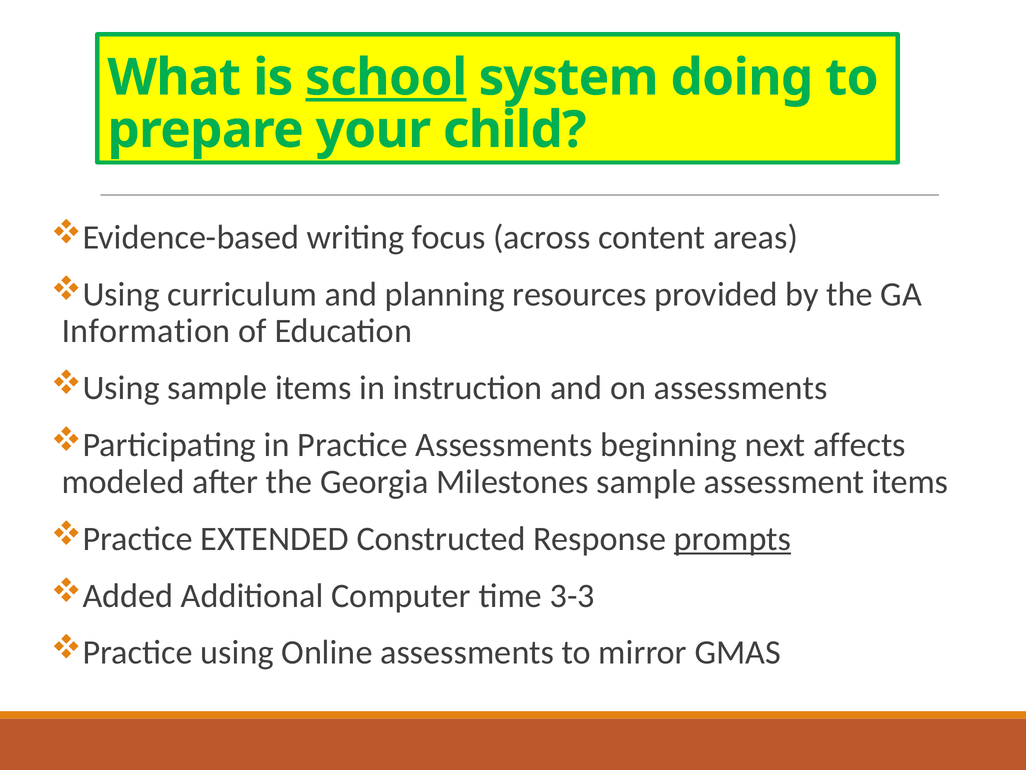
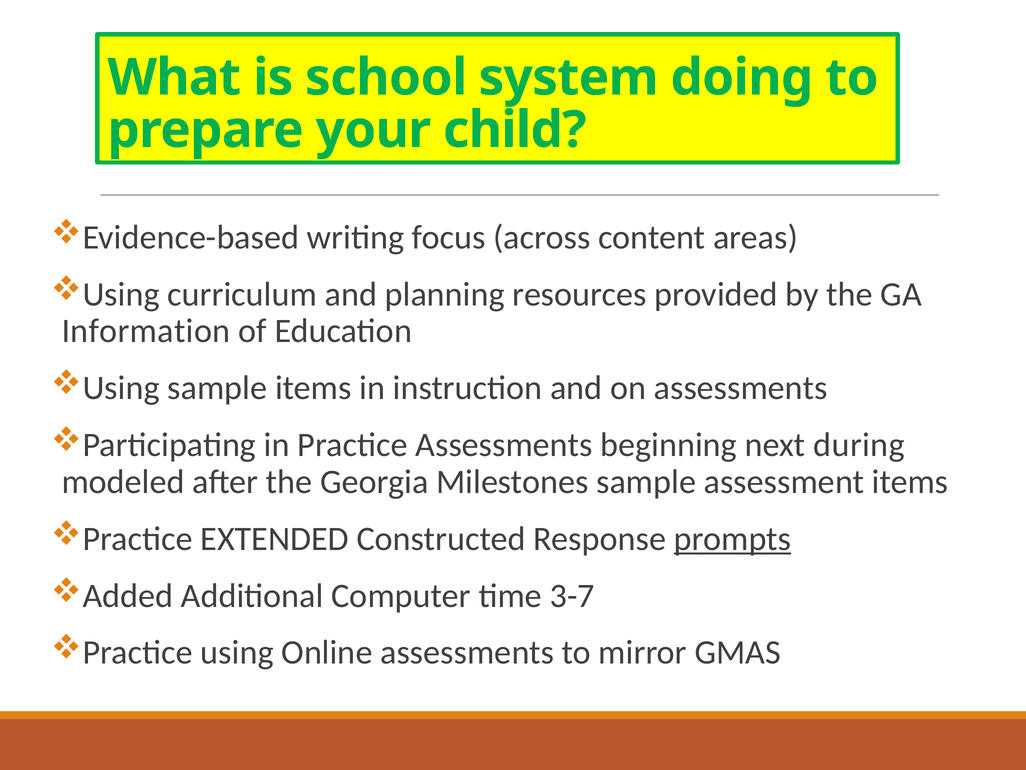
school underline: present -> none
affects: affects -> during
3-3: 3-3 -> 3-7
